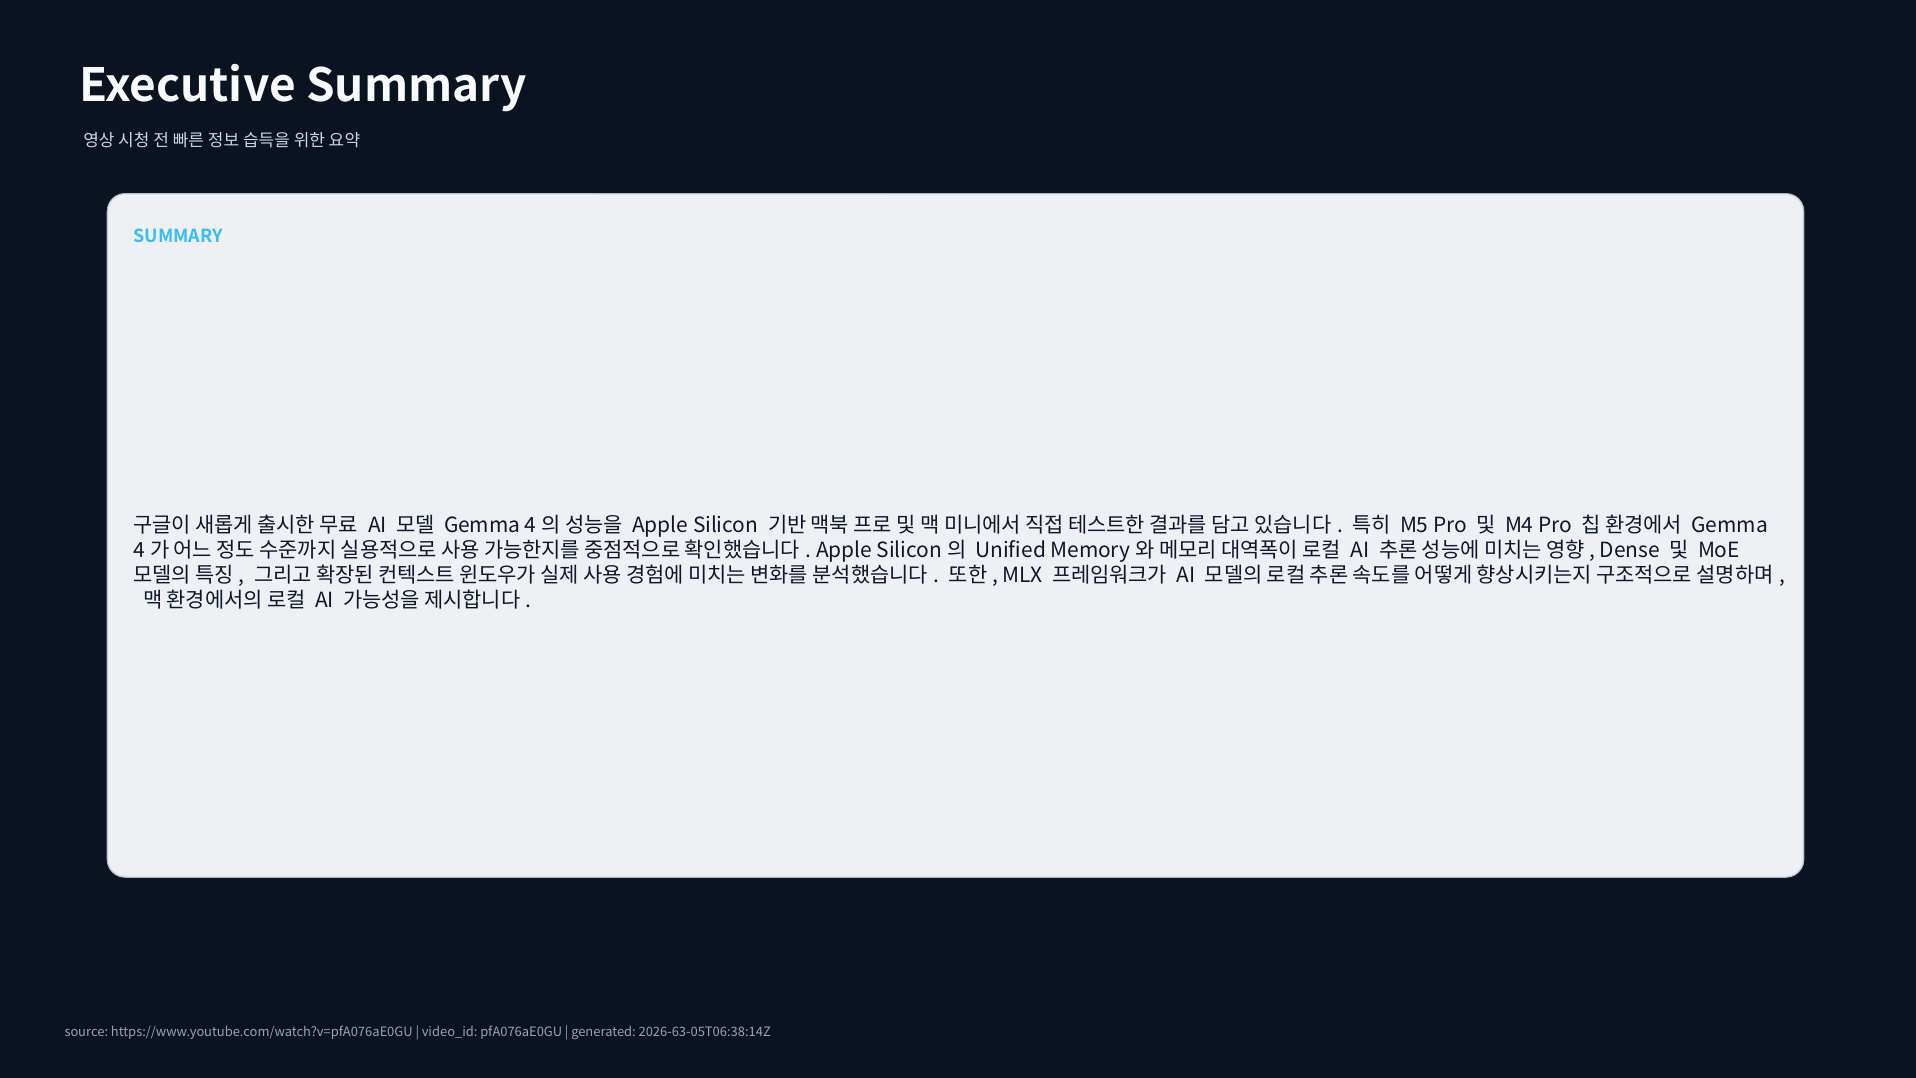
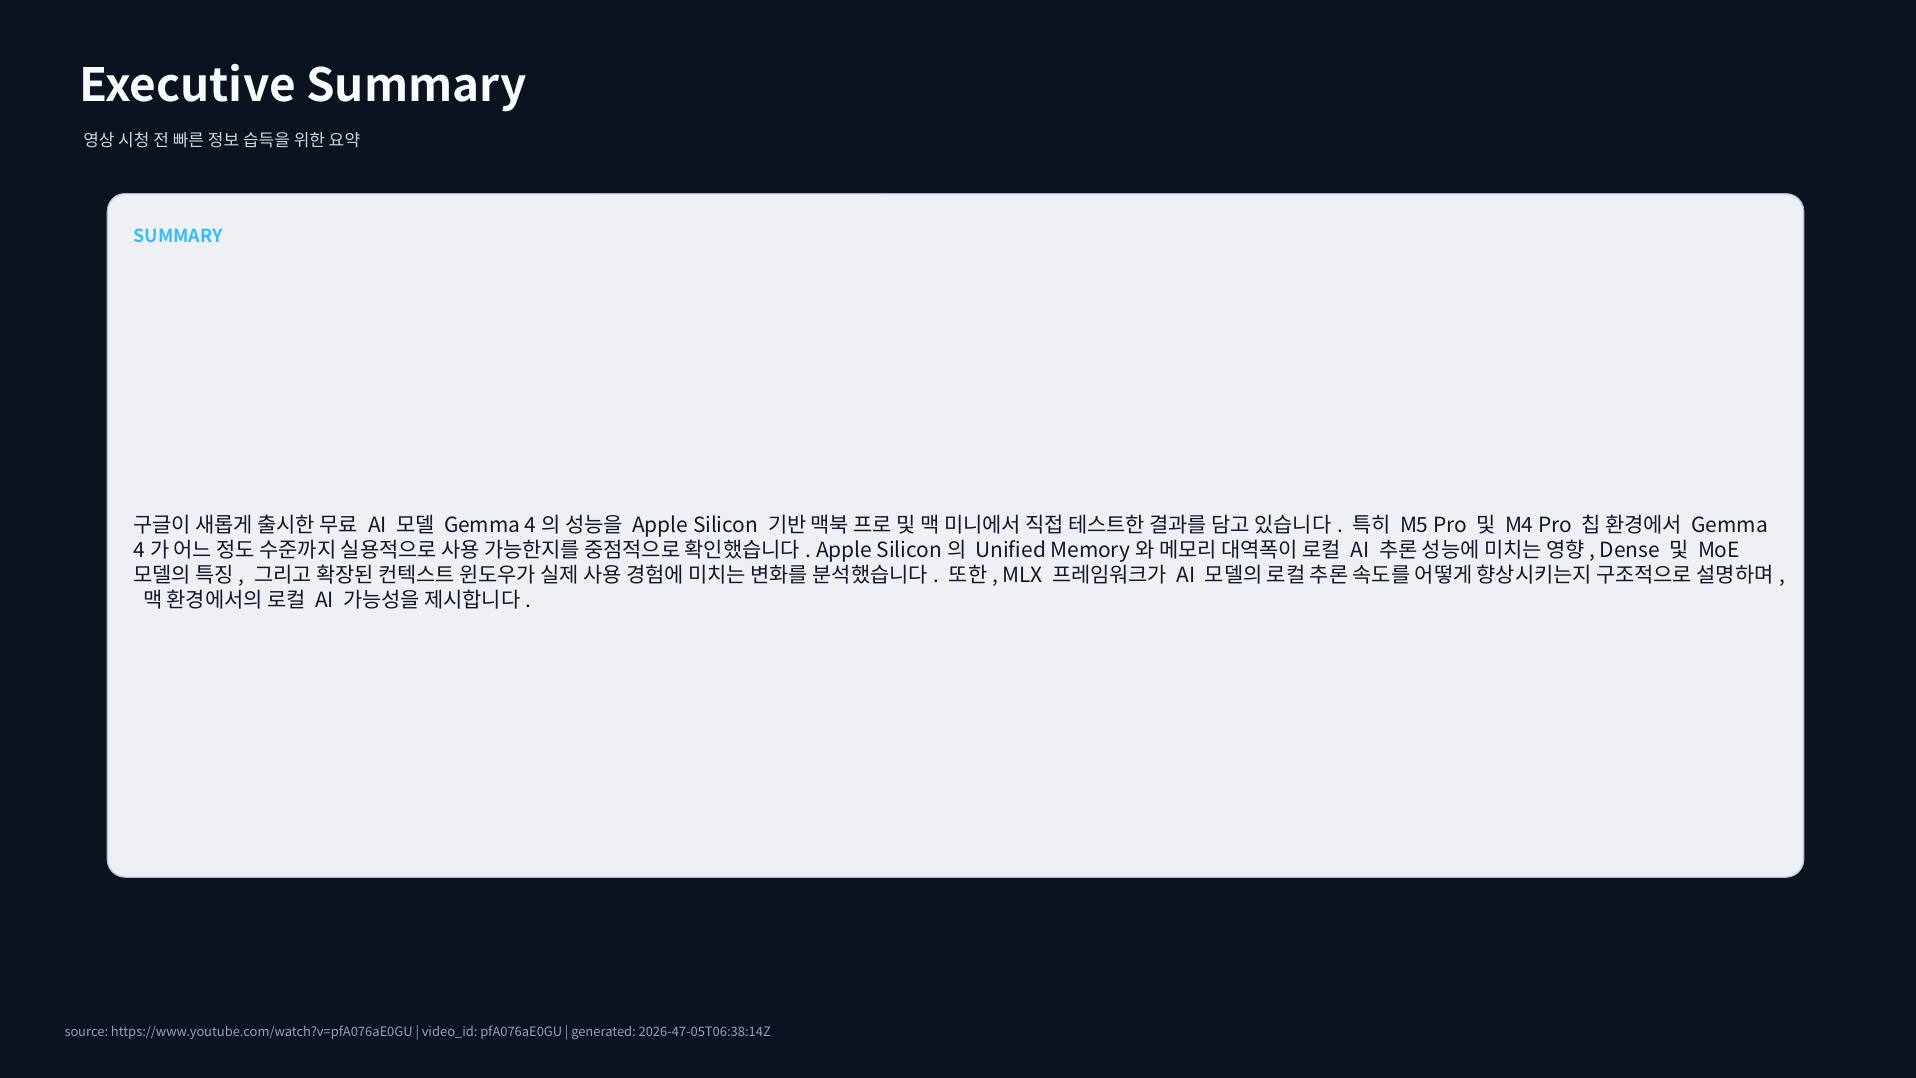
2026-63-05T06:38:14Z: 2026-63-05T06:38:14Z -> 2026-47-05T06:38:14Z
